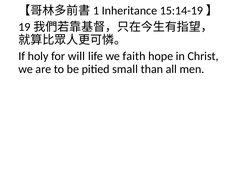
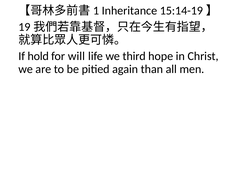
holy: holy -> hold
faith: faith -> third
small: small -> again
